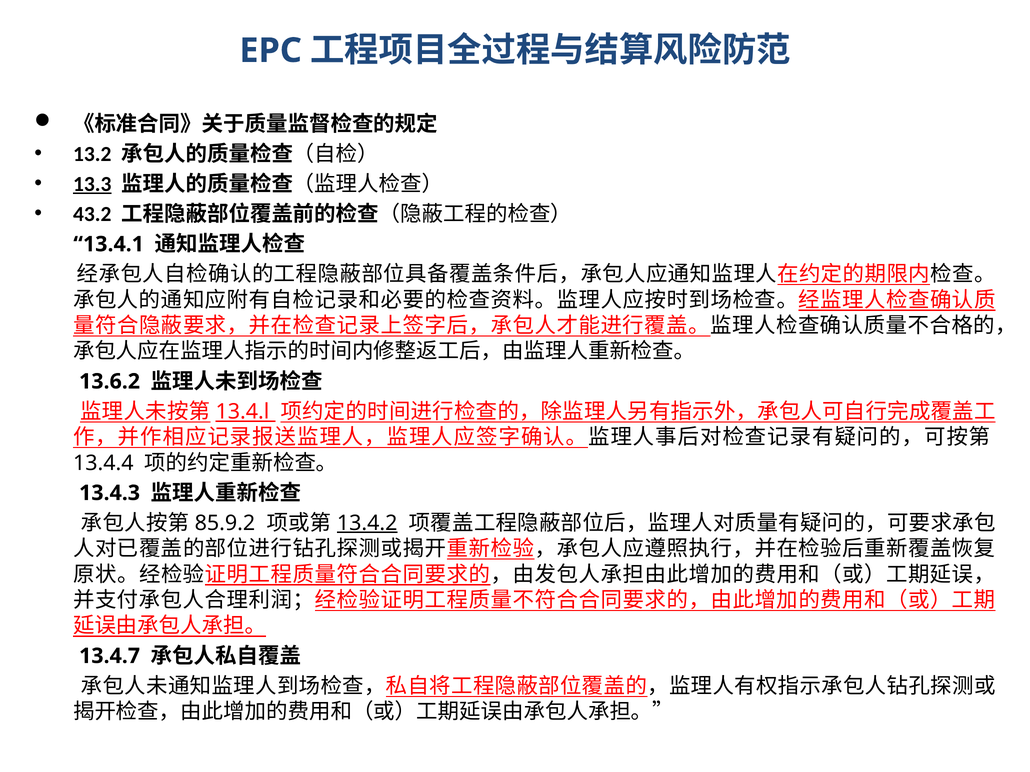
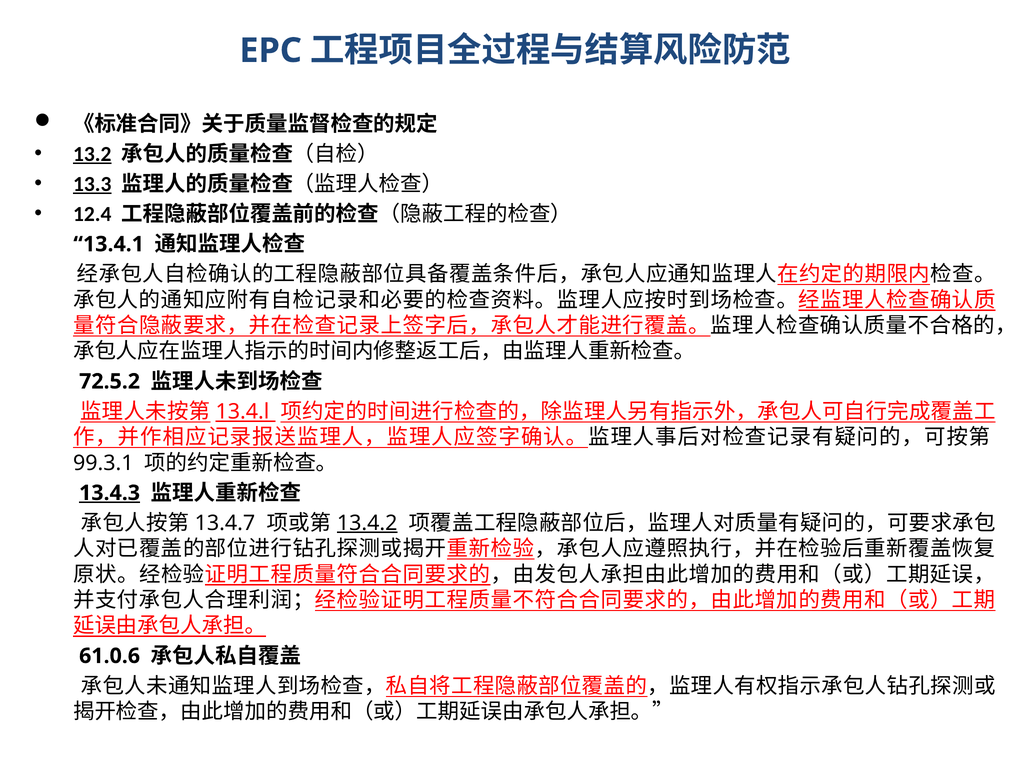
13.2 underline: none -> present
43.2: 43.2 -> 12.4
13.6.2: 13.6.2 -> 72.5.2
13.4.4: 13.4.4 -> 99.3.1
13.4.3 underline: none -> present
85.9.2: 85.9.2 -> 13.4.7
13.4.7: 13.4.7 -> 61.0.6
